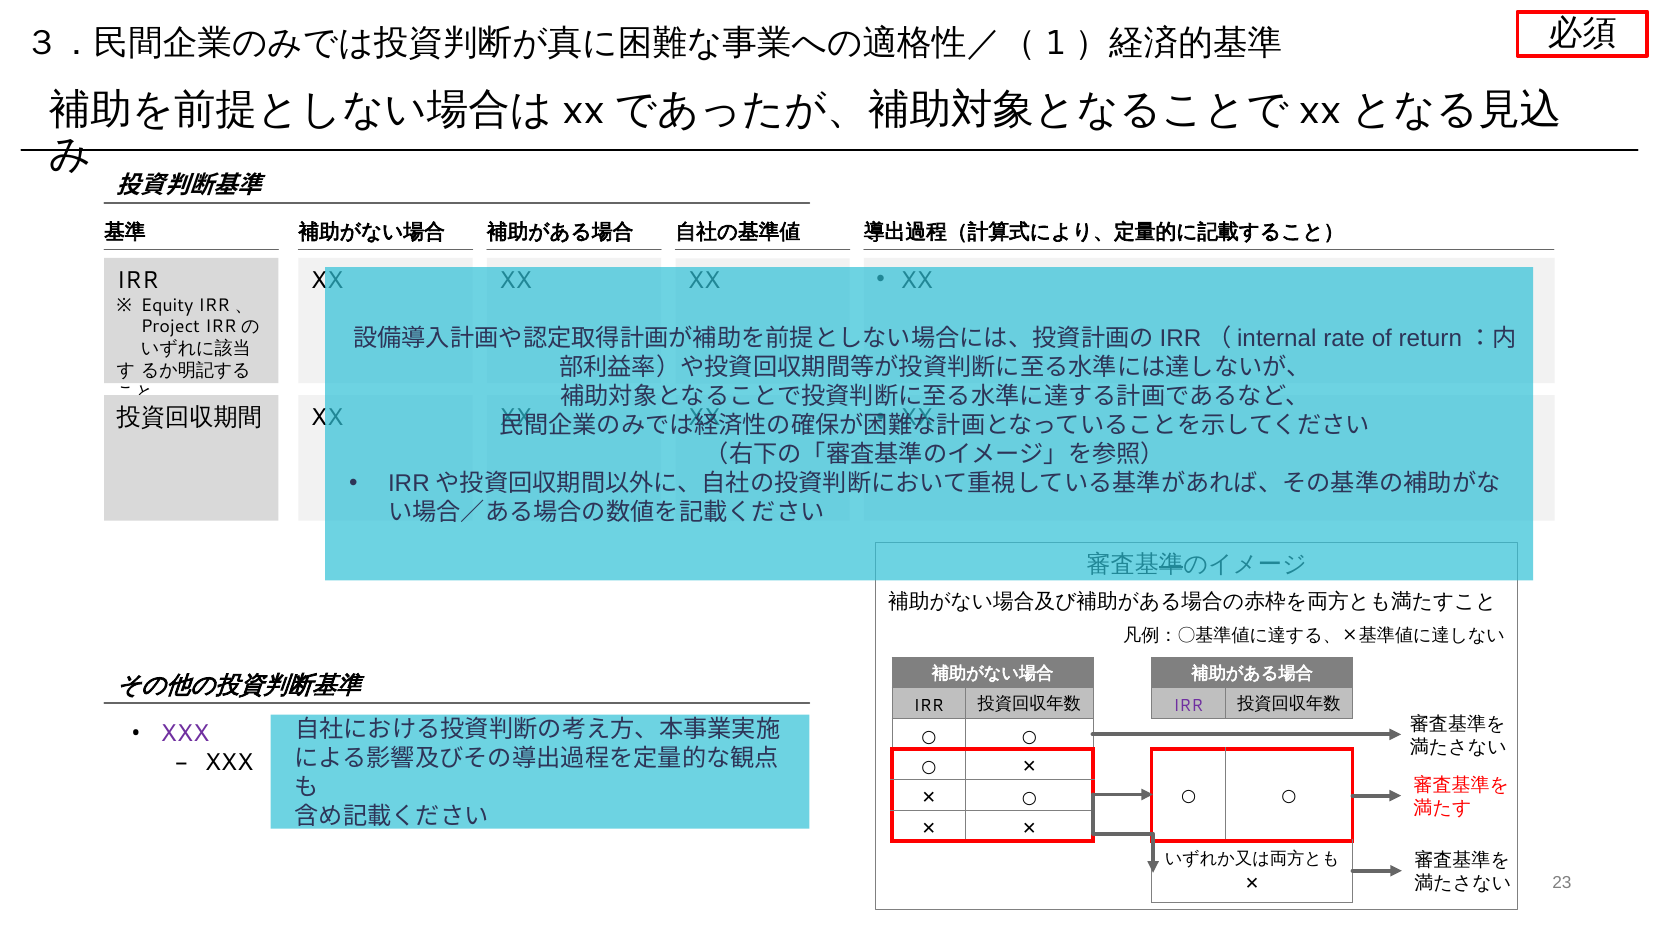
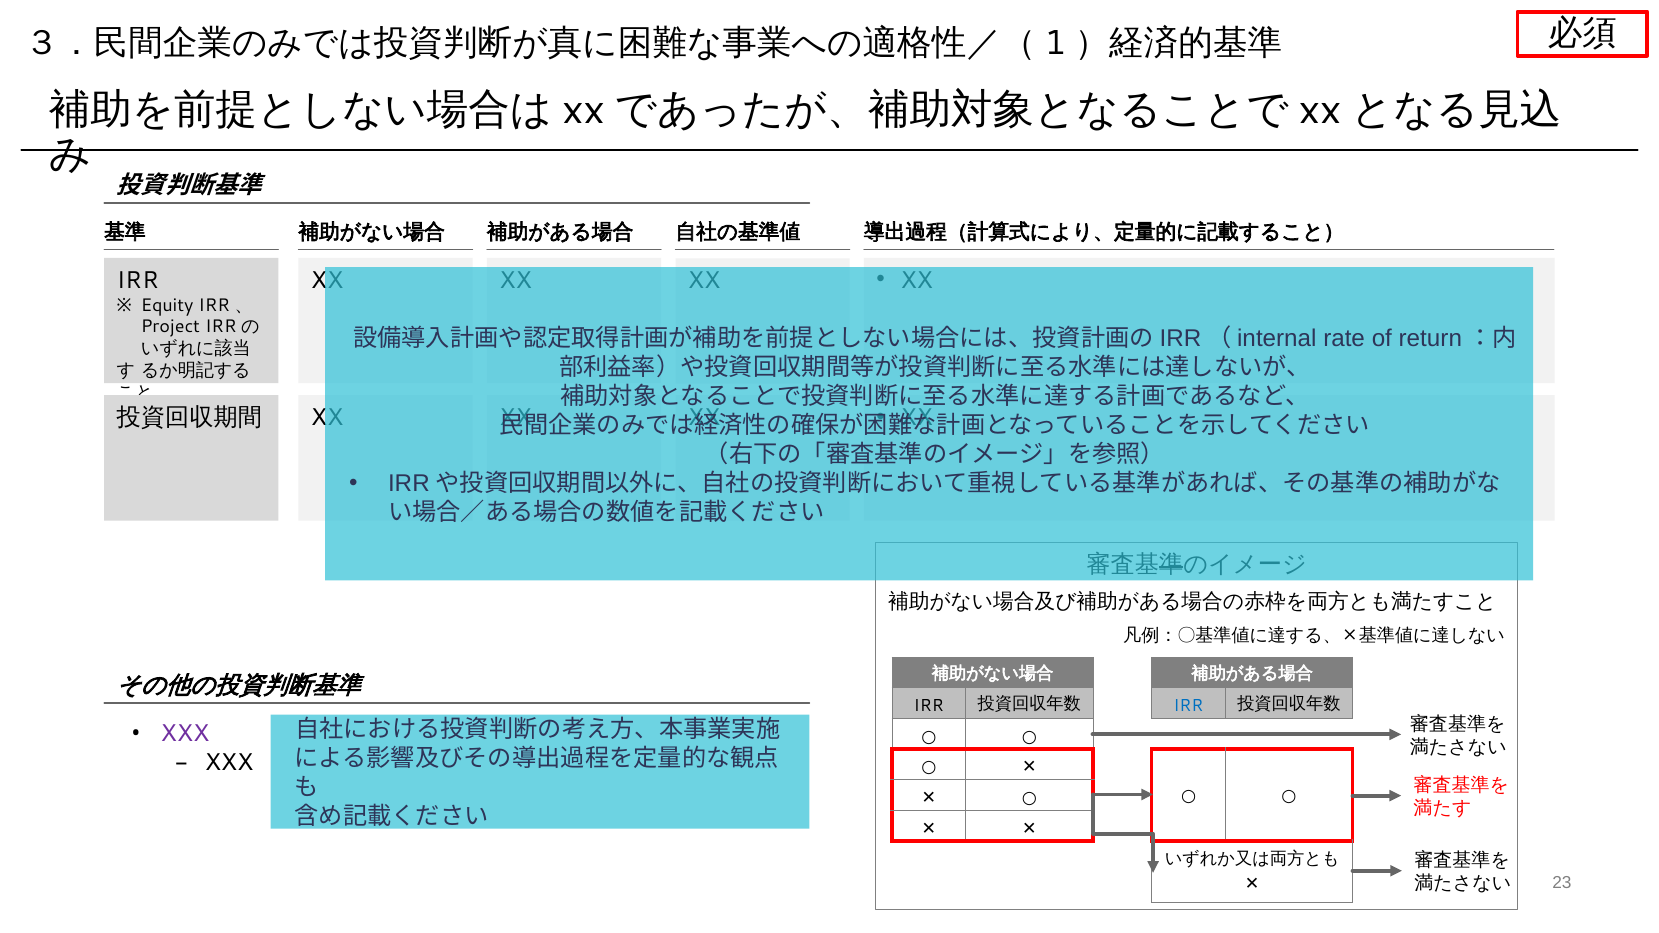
IRR at (1188, 706) colour: purple -> blue
